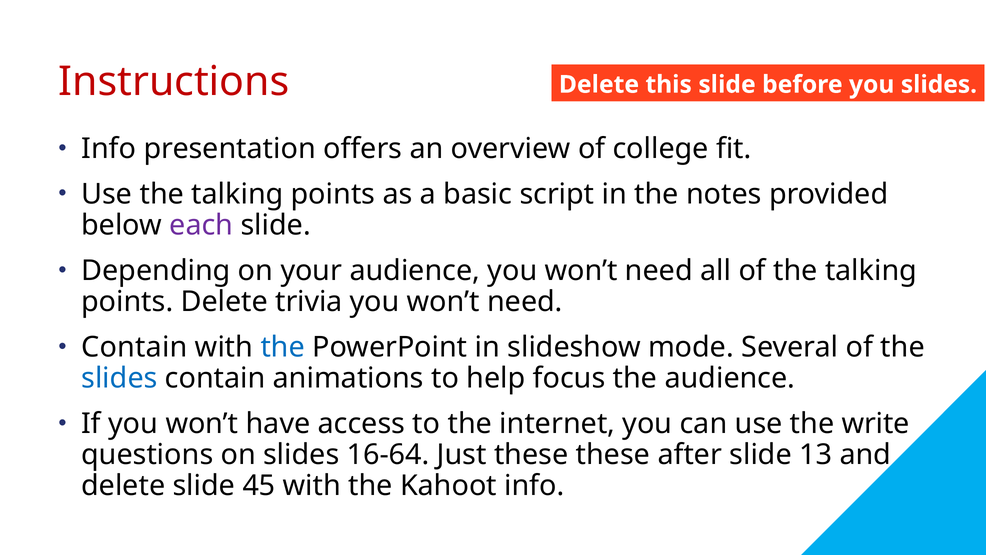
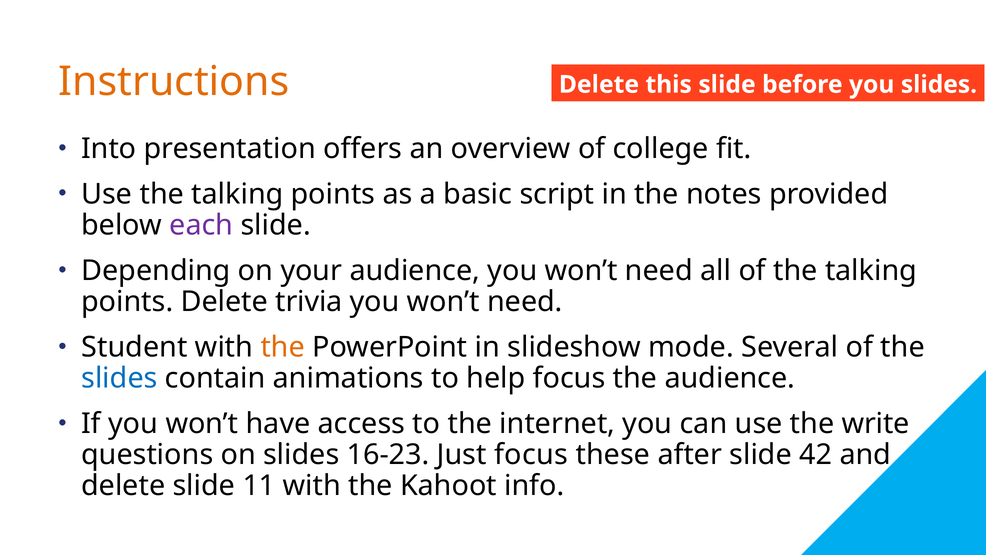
Instructions colour: red -> orange
Info at (109, 148): Info -> Into
Contain at (134, 347): Contain -> Student
the at (283, 347) colour: blue -> orange
16-64: 16-64 -> 16-23
Just these: these -> focus
13: 13 -> 42
45: 45 -> 11
